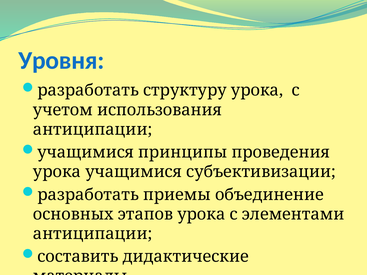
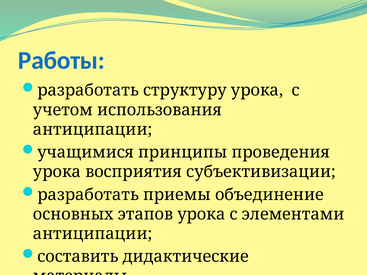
Уровня: Уровня -> Работы
урока учащимися: учащимися -> восприятия
